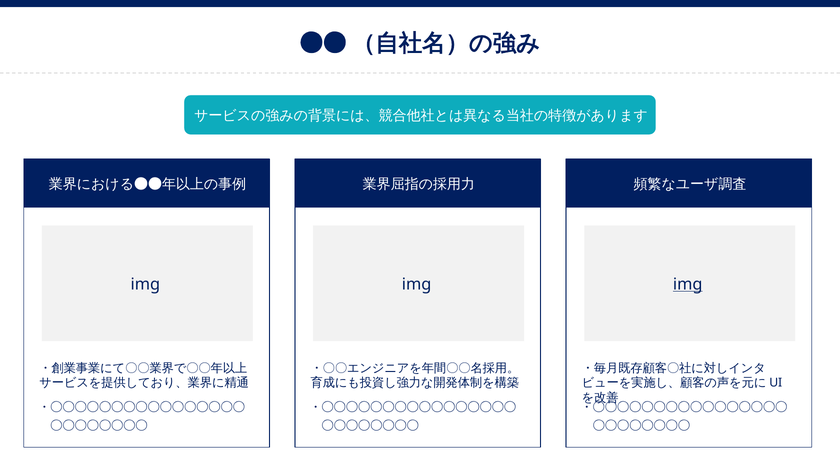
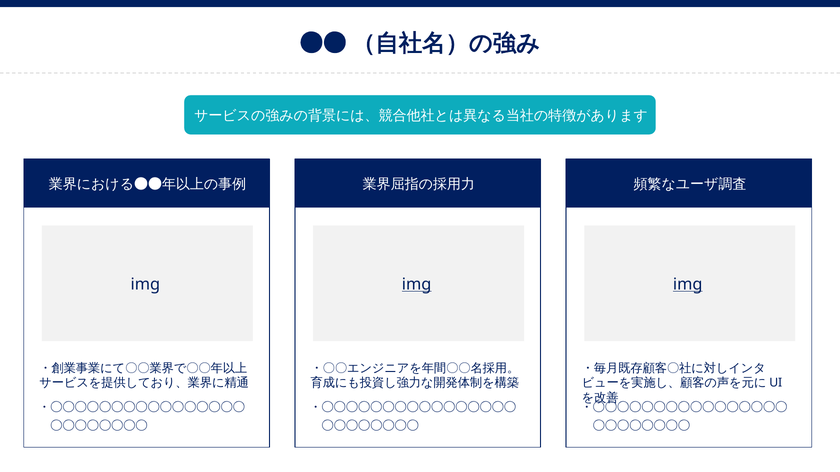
img at (417, 285) underline: none -> present
